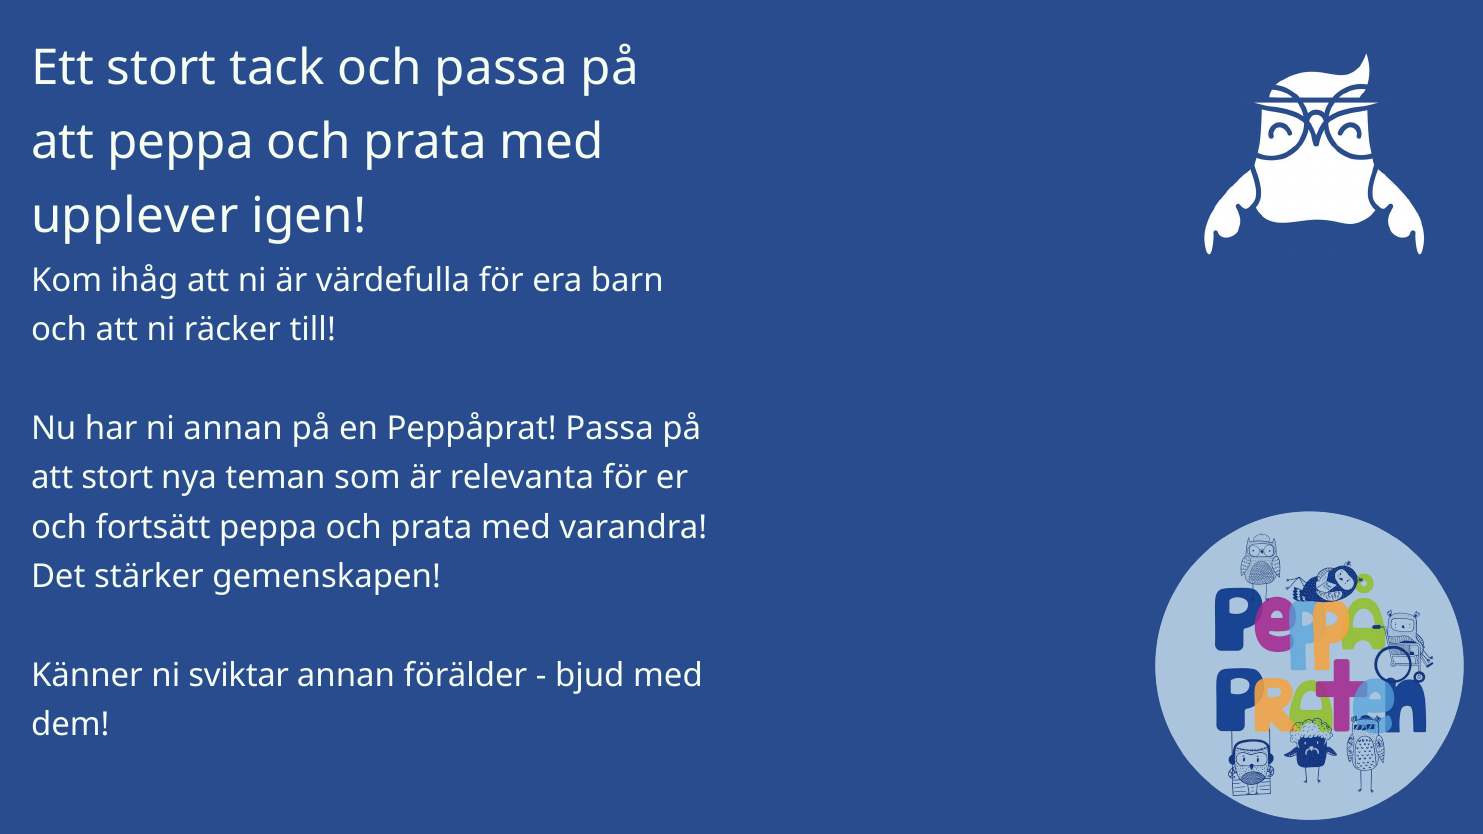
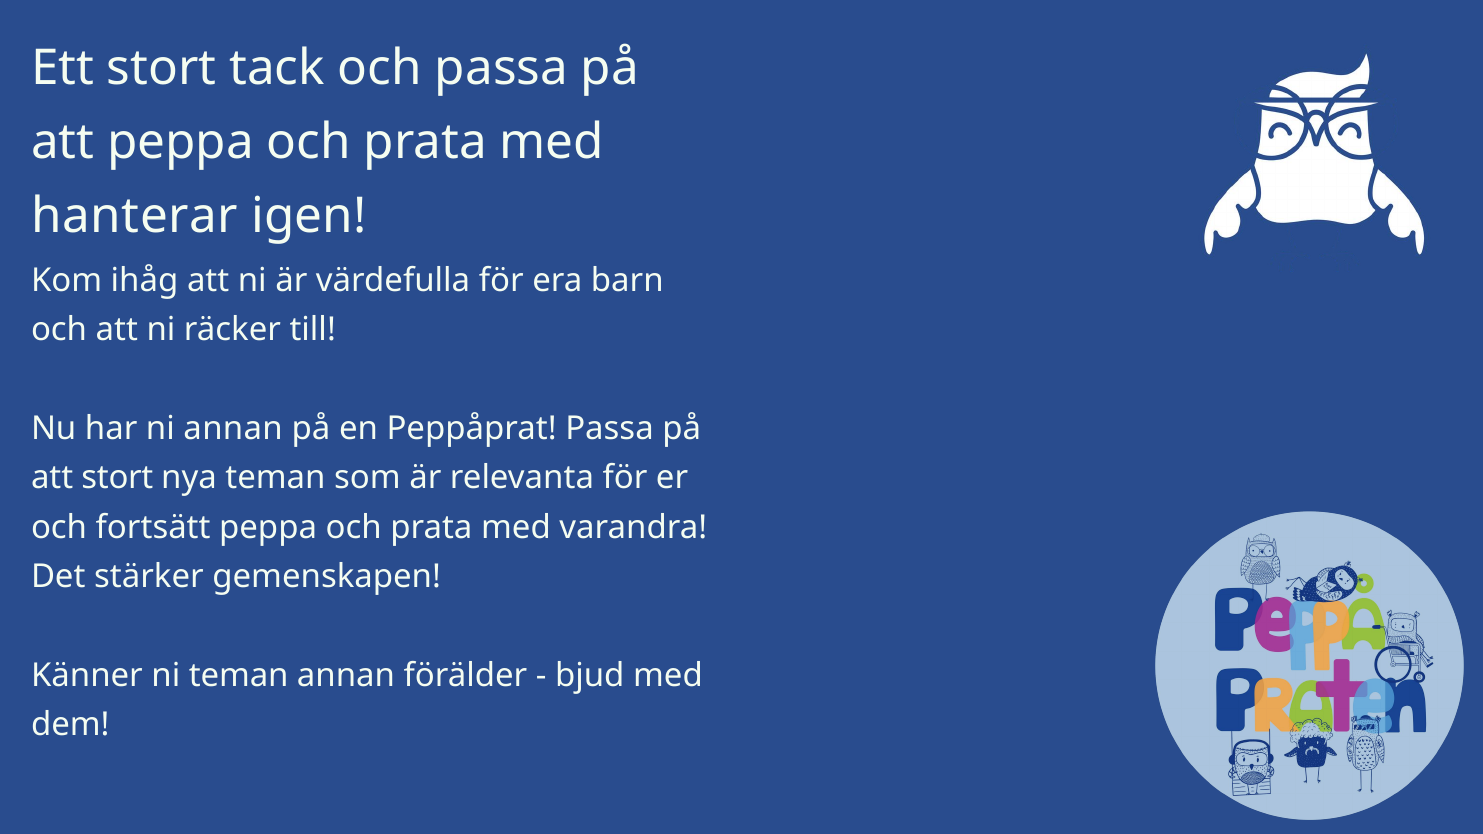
upplever: upplever -> hanterar
ni sviktar: sviktar -> teman
